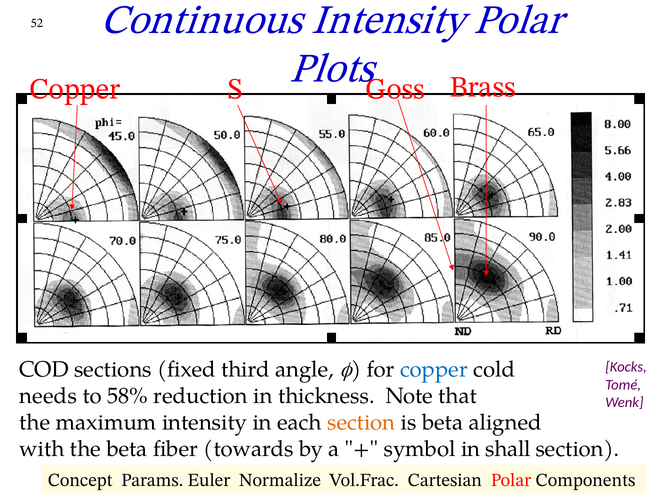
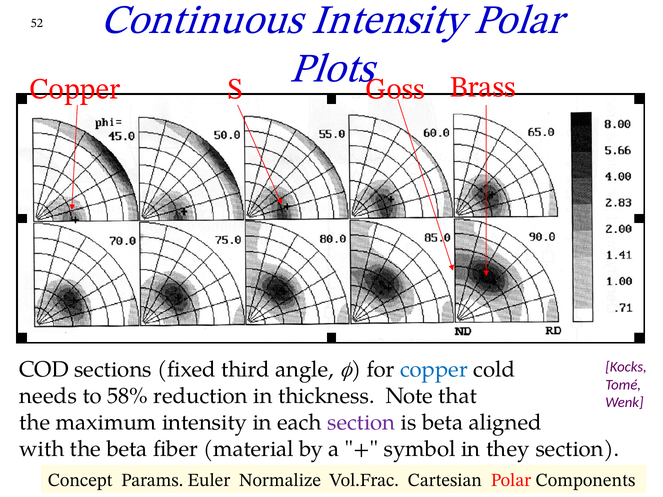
section at (361, 423) colour: orange -> purple
towards: towards -> material
shall: shall -> they
